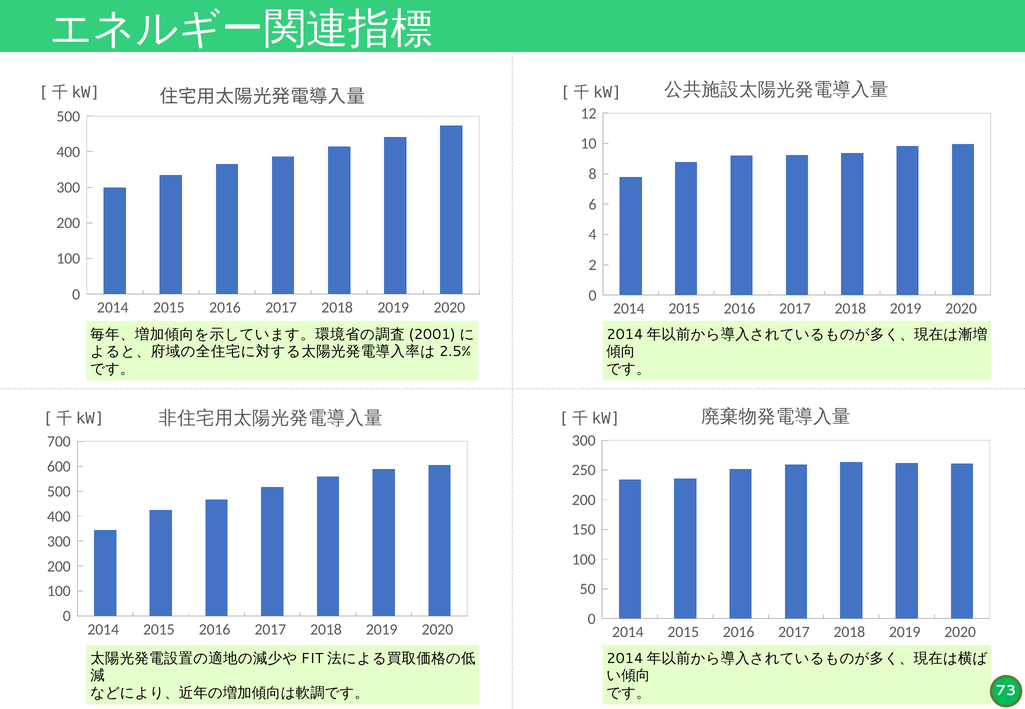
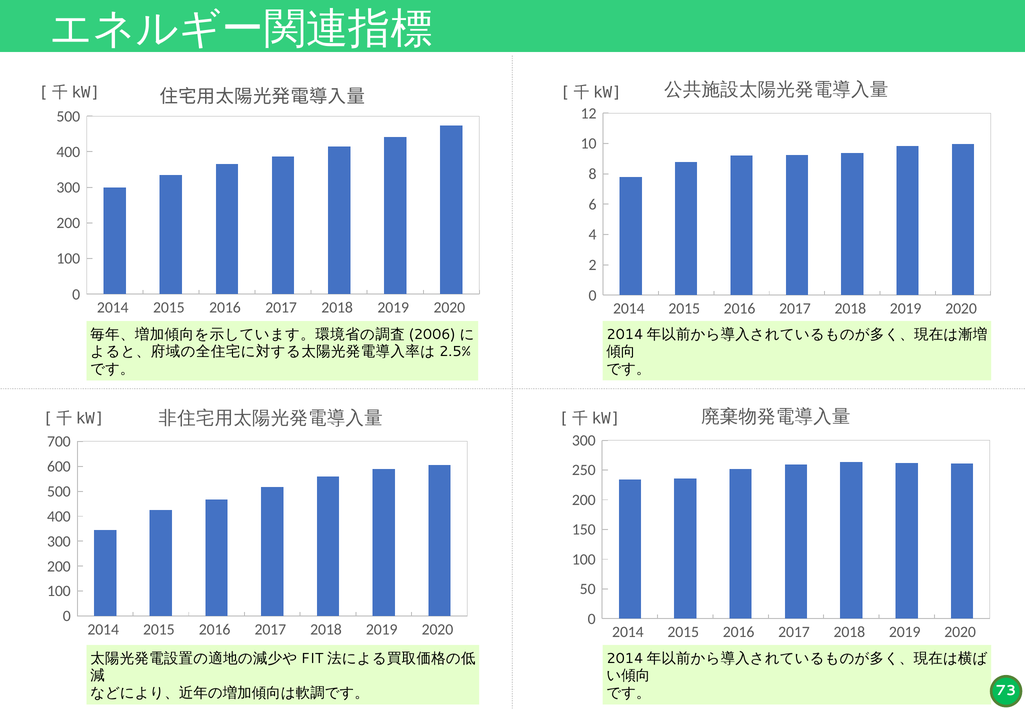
2001: 2001 -> 2006
